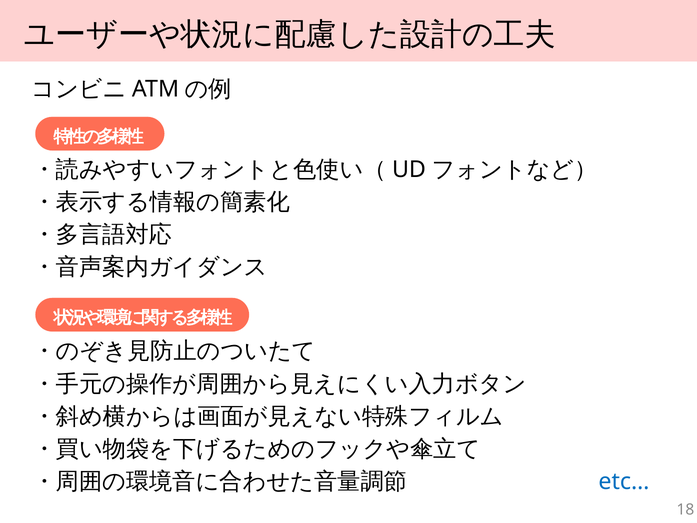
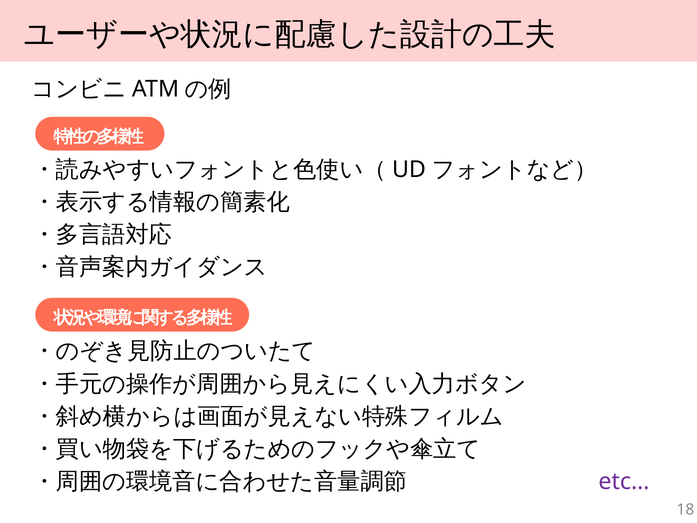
etc… colour: blue -> purple
